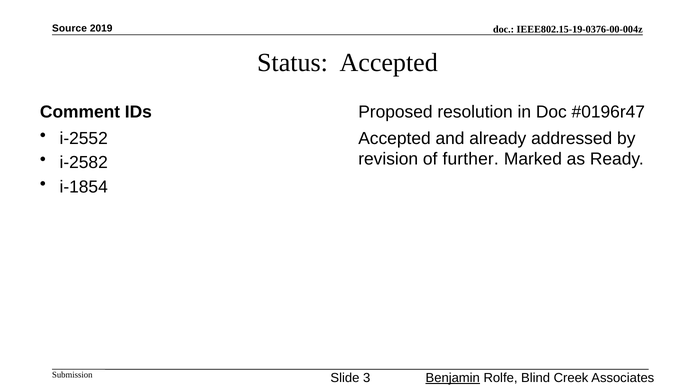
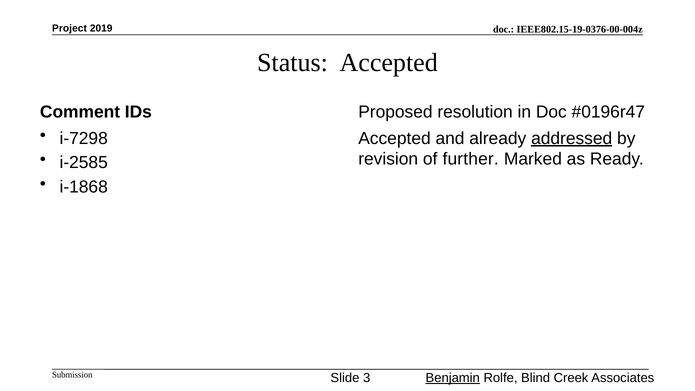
Source: Source -> Project
i-2552: i-2552 -> i-7298
addressed underline: none -> present
i-2582: i-2582 -> i-2585
i-1854: i-1854 -> i-1868
